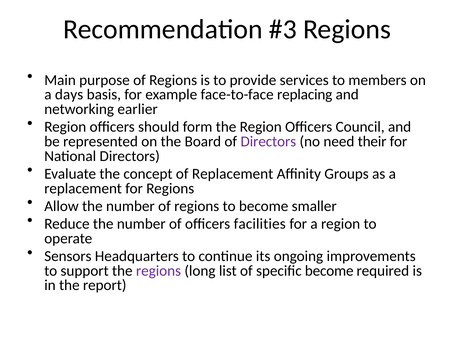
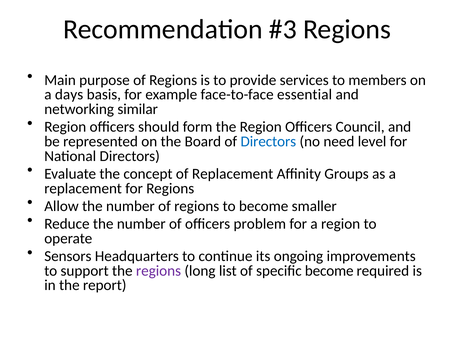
replacing: replacing -> essential
earlier: earlier -> similar
Directors at (268, 141) colour: purple -> blue
their: their -> level
facilities: facilities -> problem
